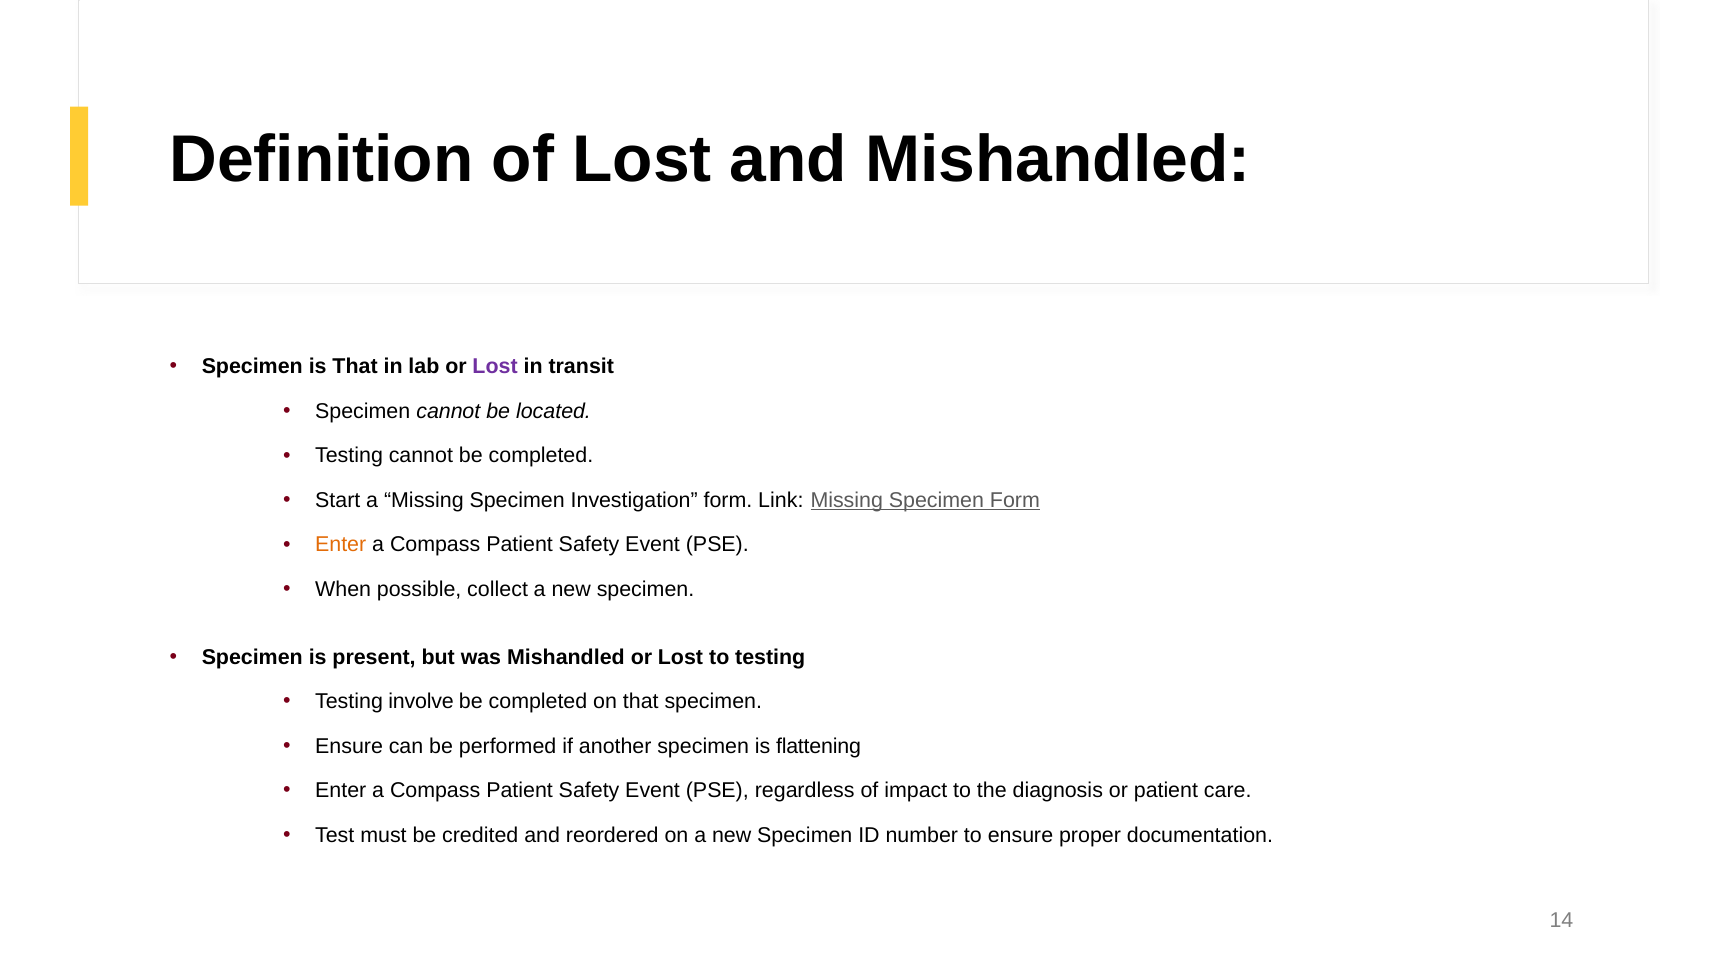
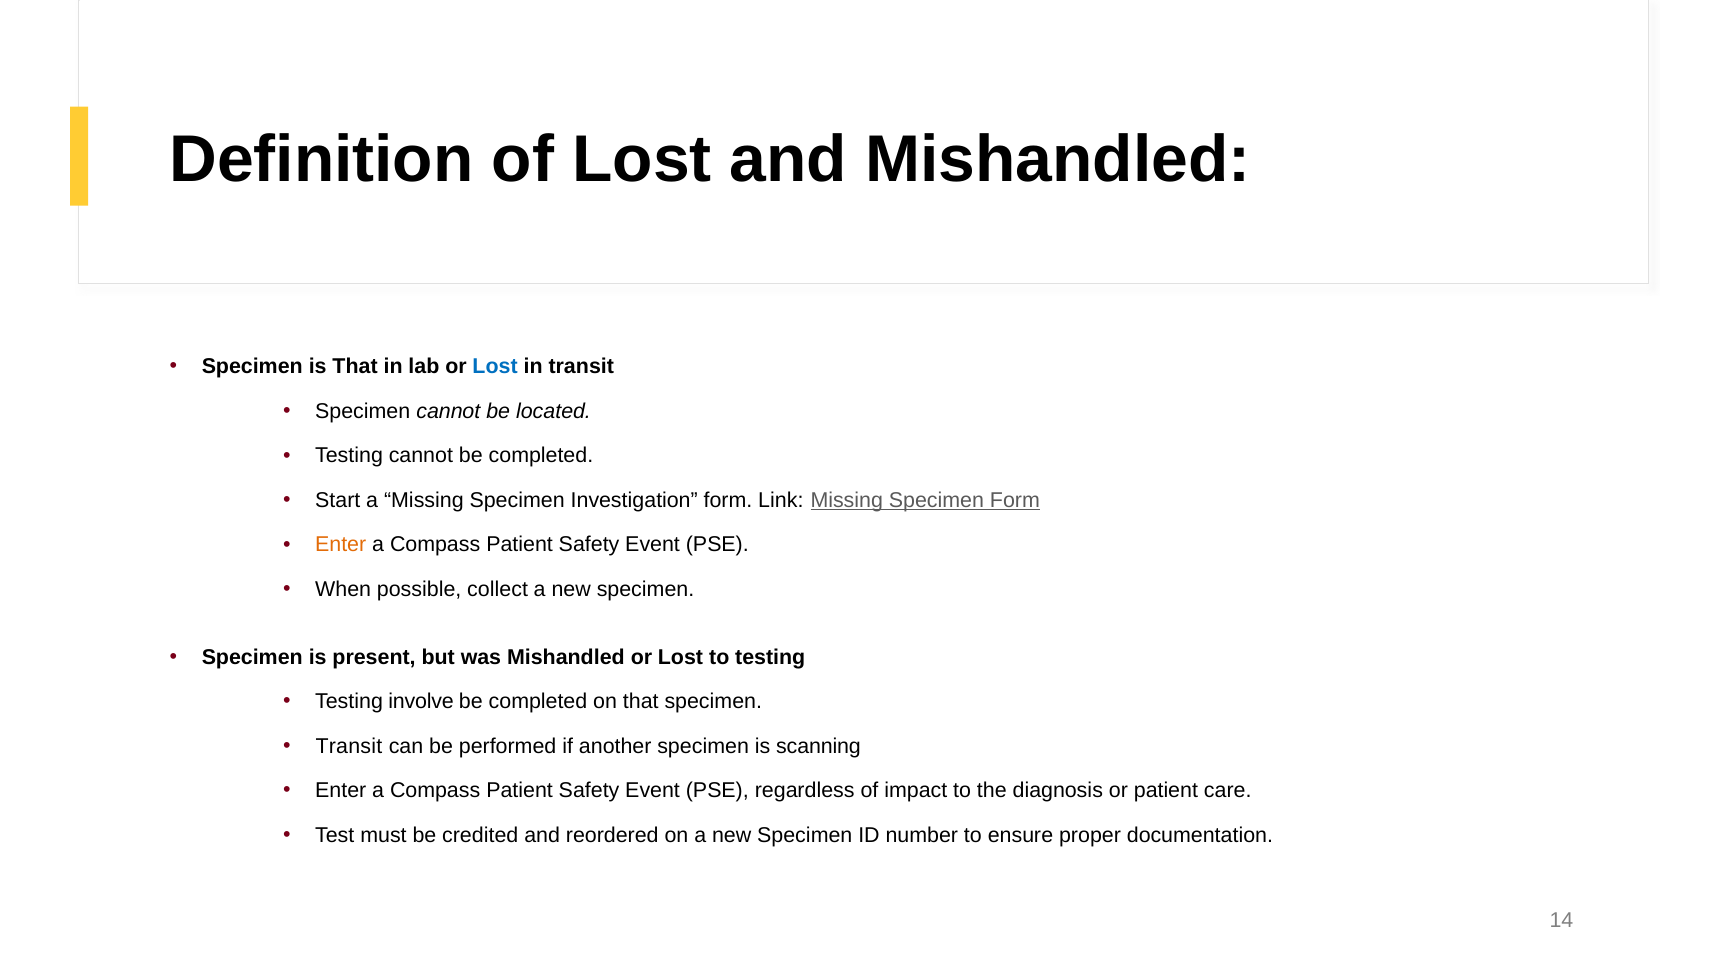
Lost at (495, 367) colour: purple -> blue
Ensure at (349, 746): Ensure -> Transit
flattening: flattening -> scanning
